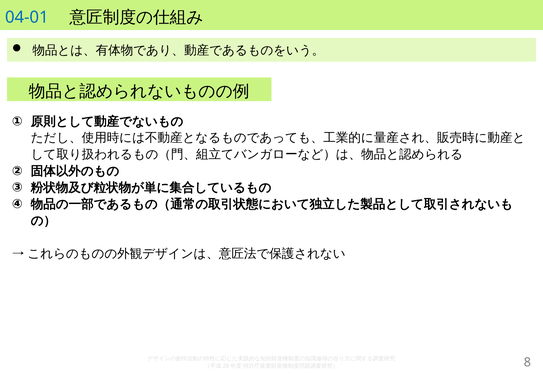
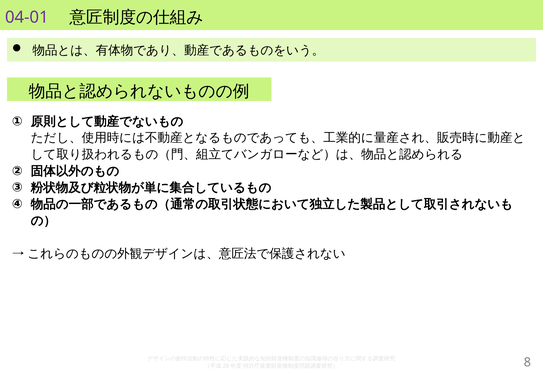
04-01 colour: blue -> purple
